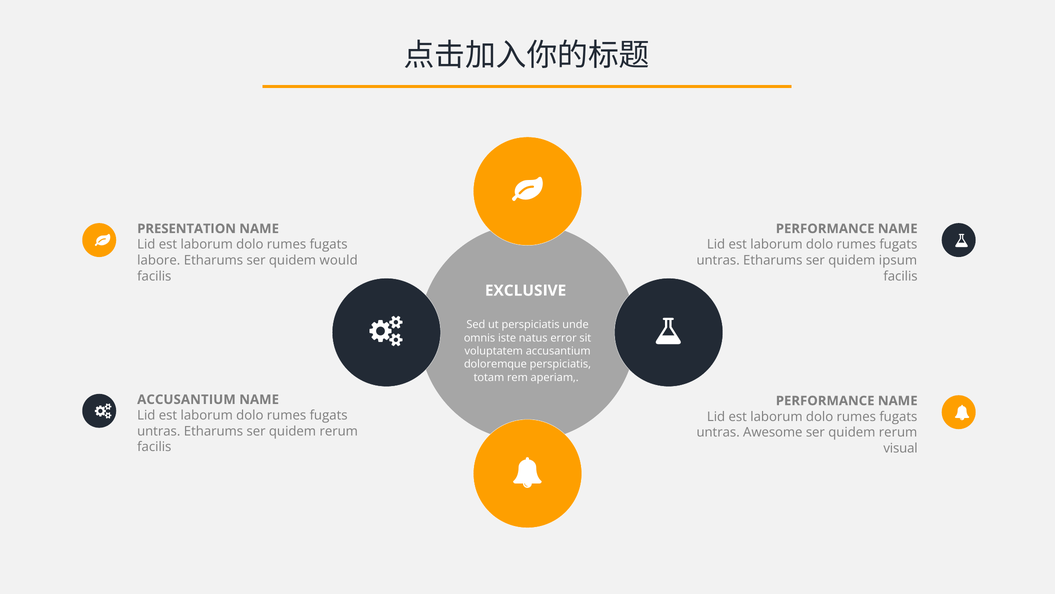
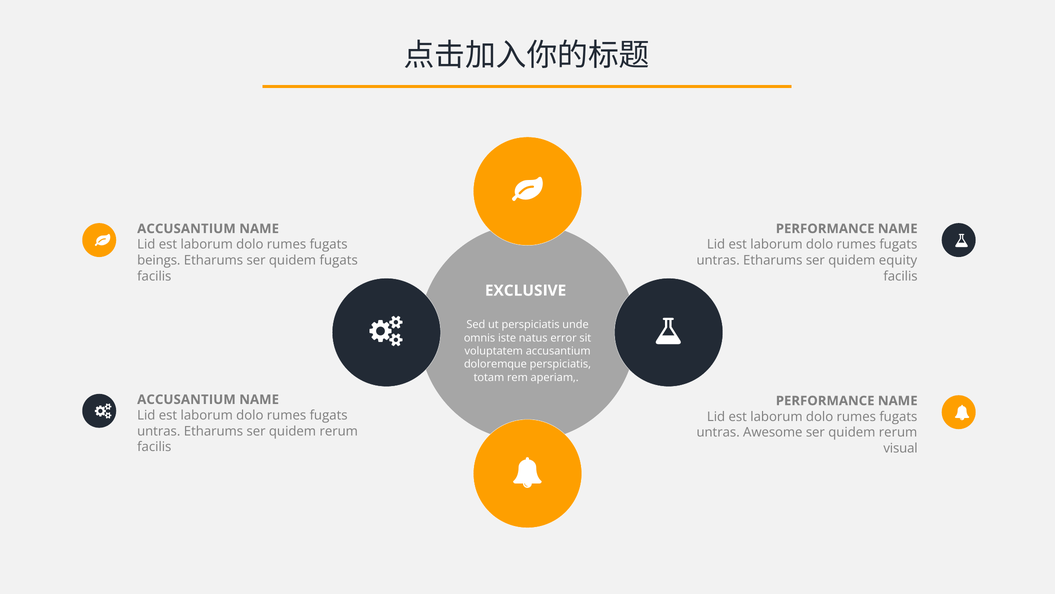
PRESENTATION at (187, 229): PRESENTATION -> ACCUSANTIUM
labore: labore -> beings
quidem would: would -> fugats
ipsum: ipsum -> equity
